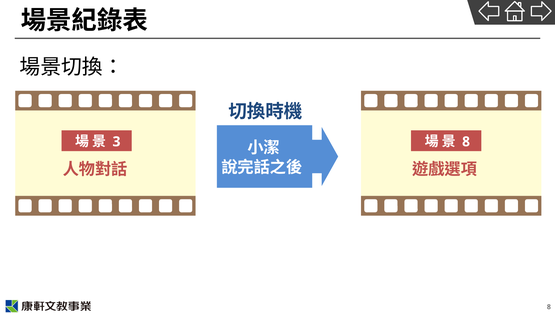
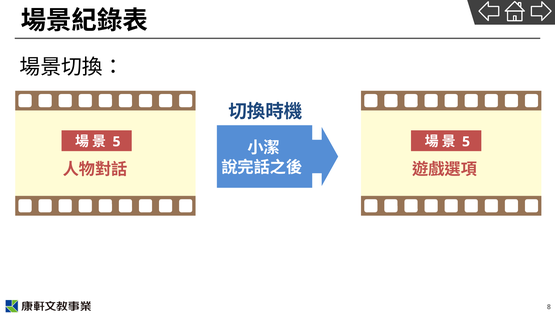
3 at (117, 141): 3 -> 5
8 at (466, 141): 8 -> 5
